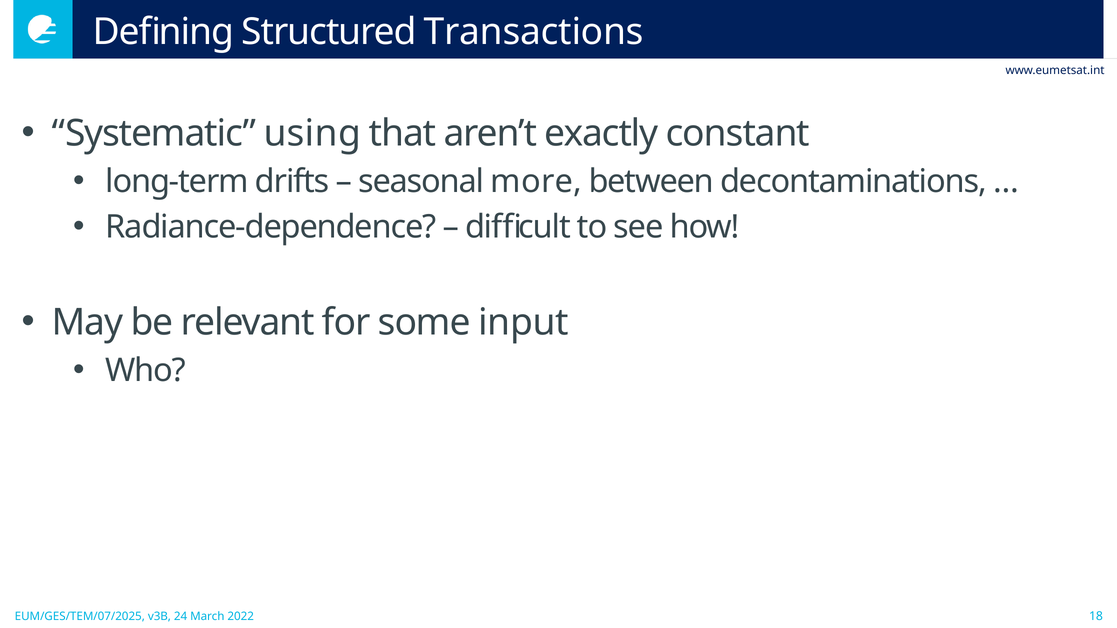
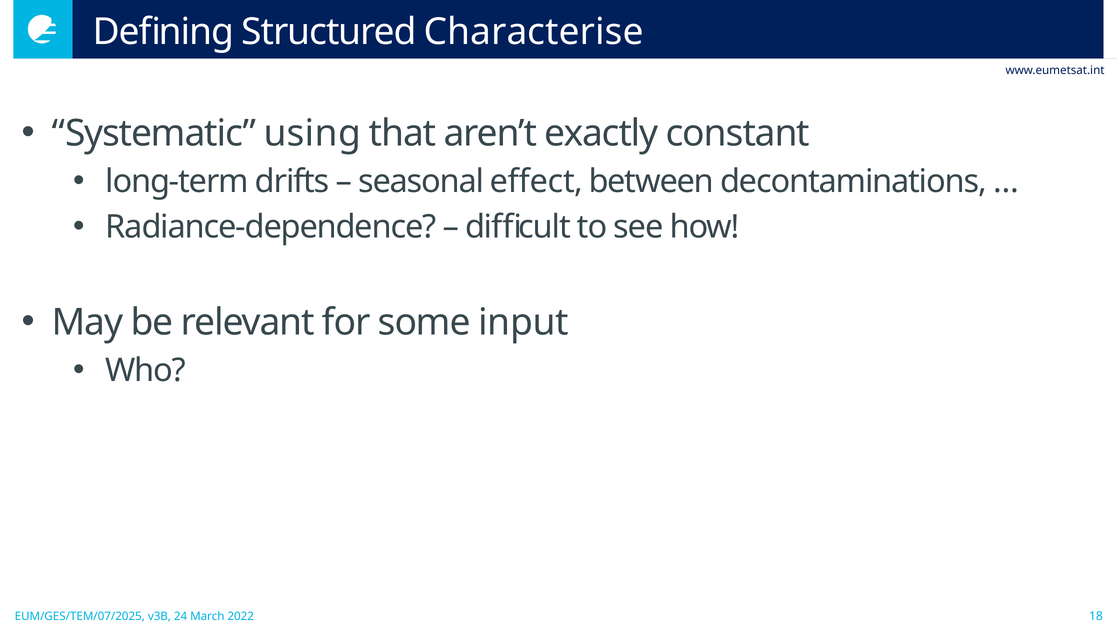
Transactions: Transactions -> Characterise
more: more -> effect
